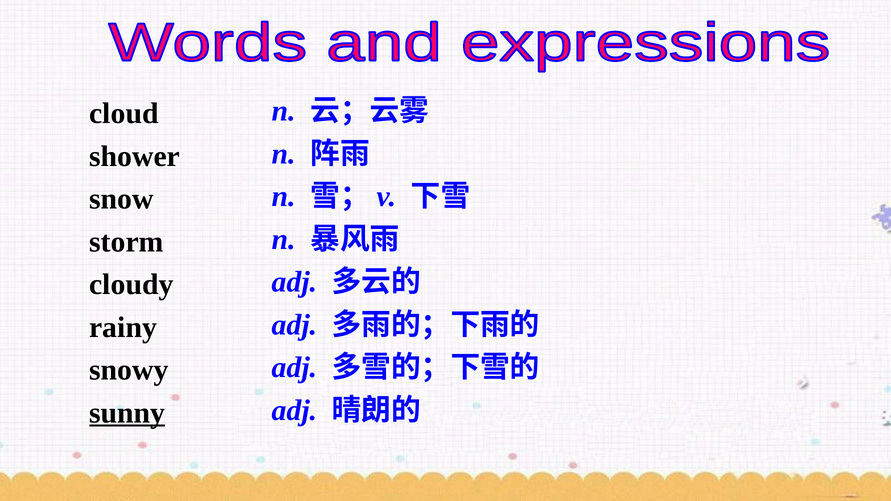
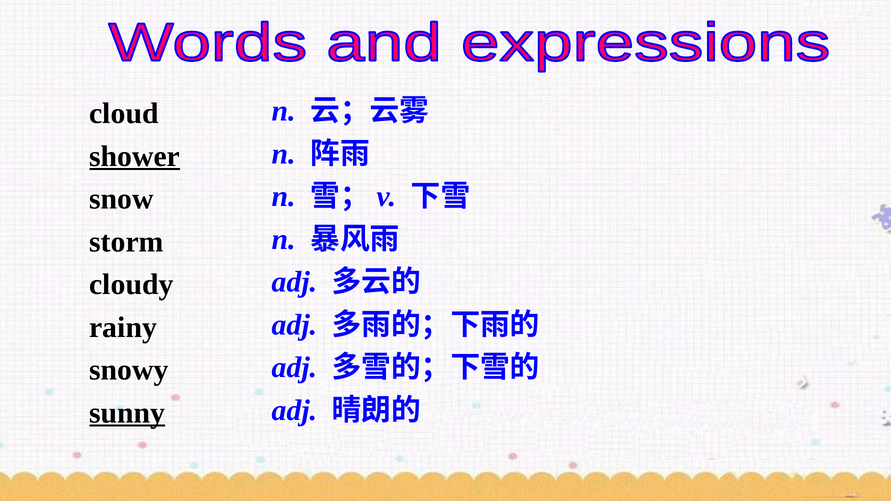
shower underline: none -> present
